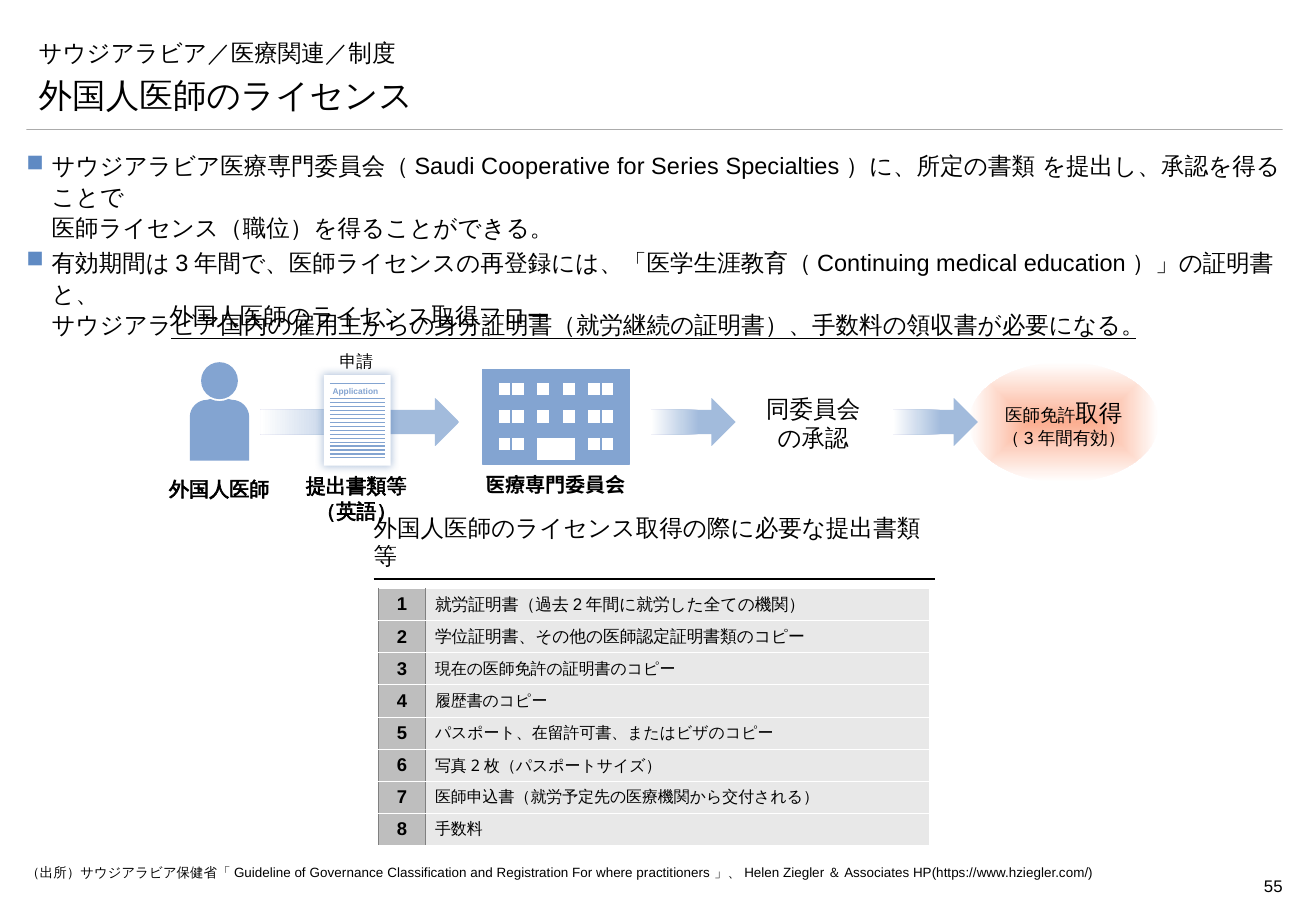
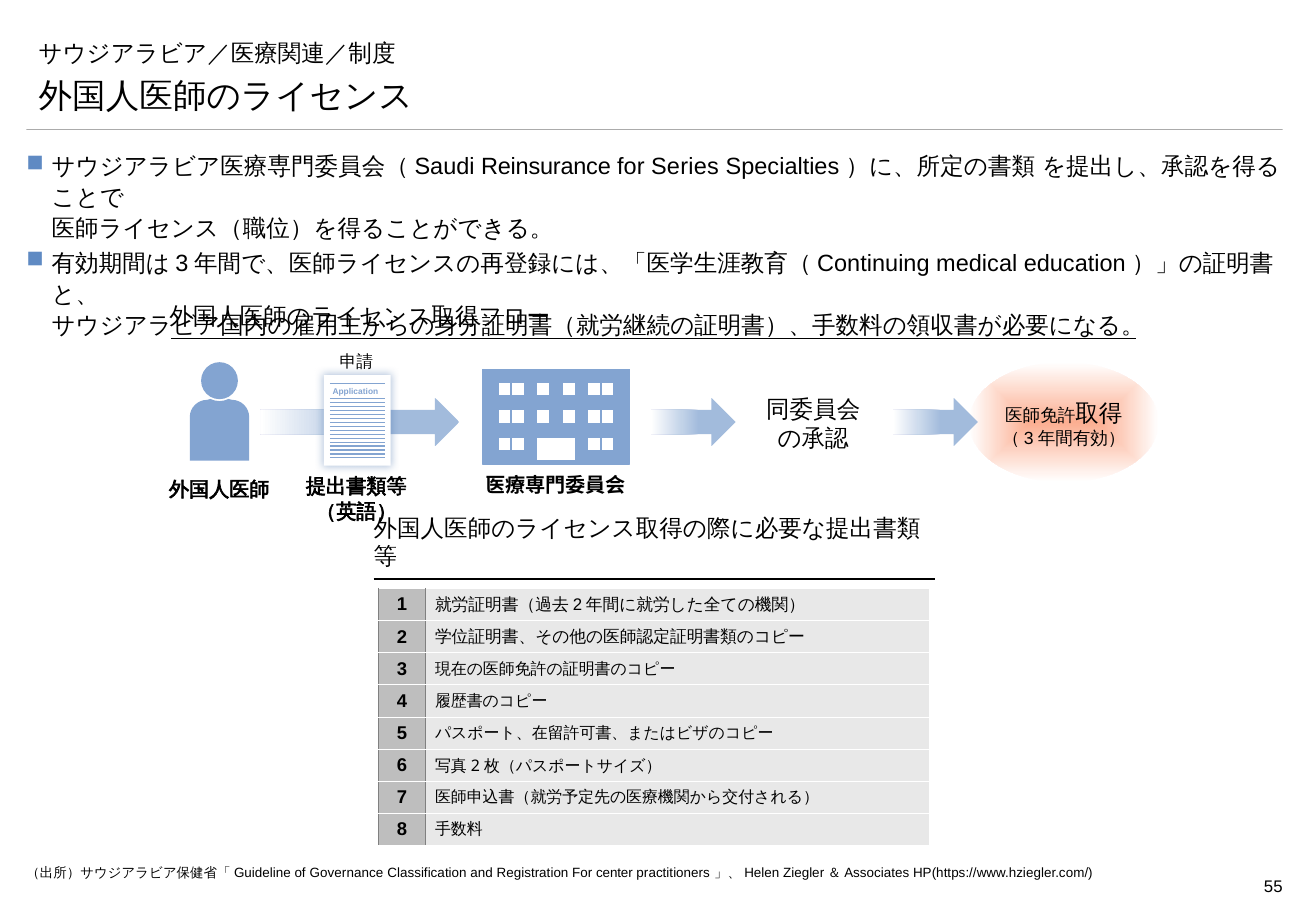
Cooperative: Cooperative -> Reinsurance
where: where -> center
